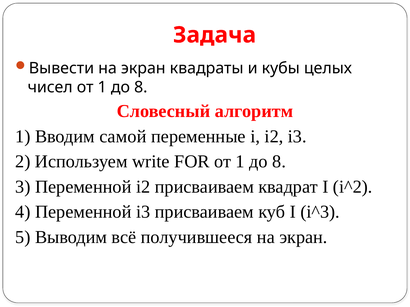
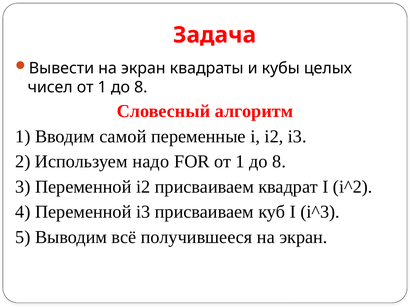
write: write -> надо
